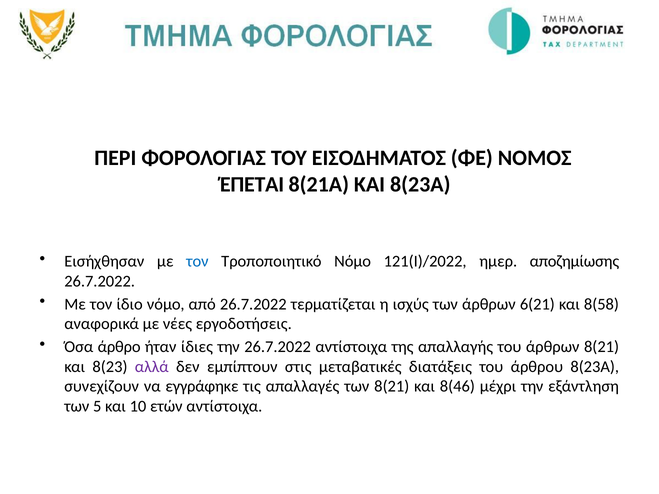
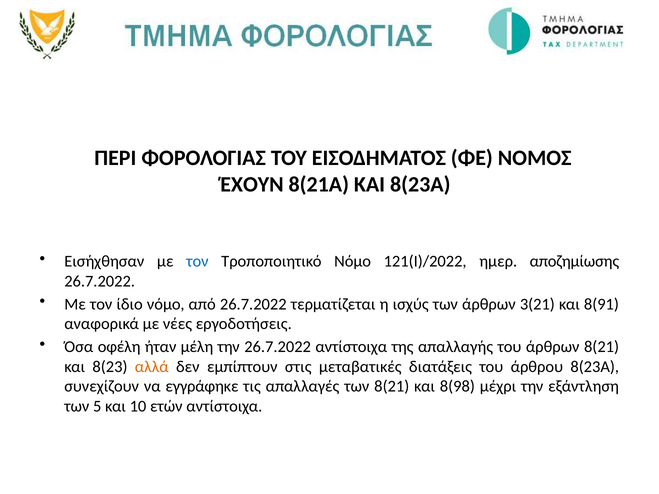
ΈΠΕΤΑΙ: ΈΠΕΤΑΙ -> ΈΧΟΥΝ
6(21: 6(21 -> 3(21
8(58: 8(58 -> 8(91
άρθρο: άρθρο -> οφέλη
ίδιες: ίδιες -> μέλη
αλλά colour: purple -> orange
8(46: 8(46 -> 8(98
